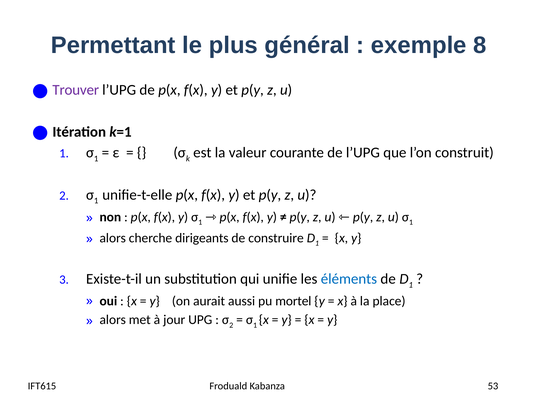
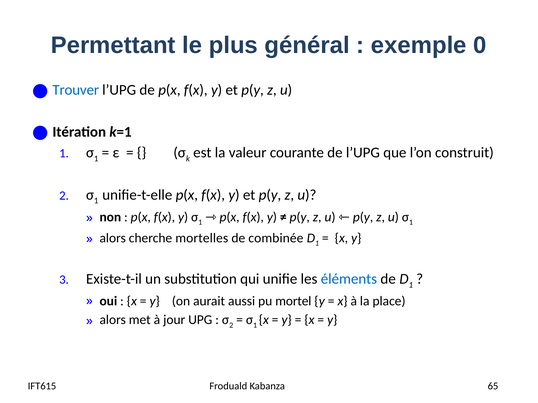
8: 8 -> 0
Trouver colour: purple -> blue
dirigeants: dirigeants -> mortelles
construire: construire -> combinée
53: 53 -> 65
